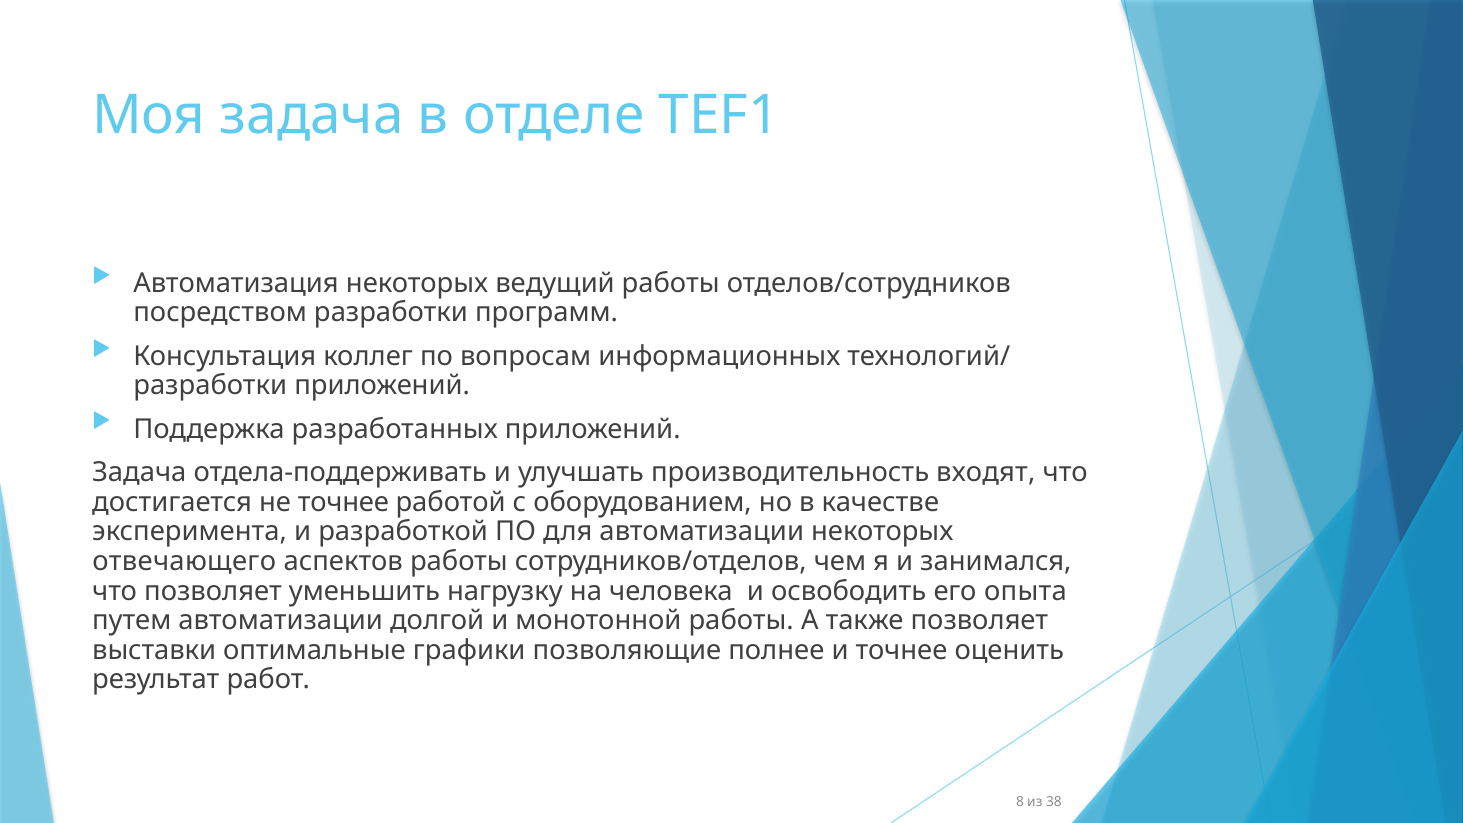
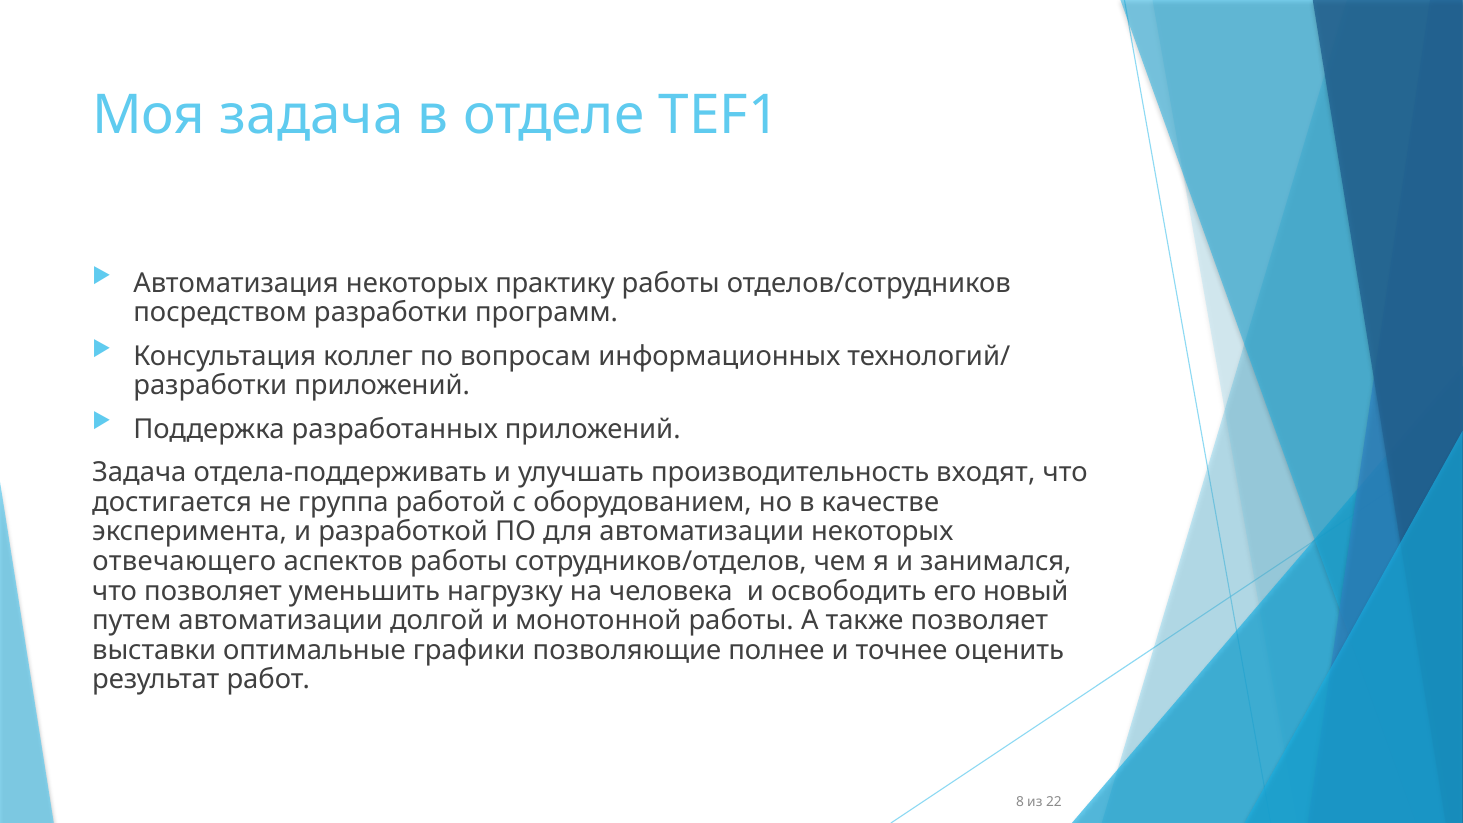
ведущий: ведущий -> практику
не точнее: точнее -> группа
опыта: опыта -> новый
38: 38 -> 22
